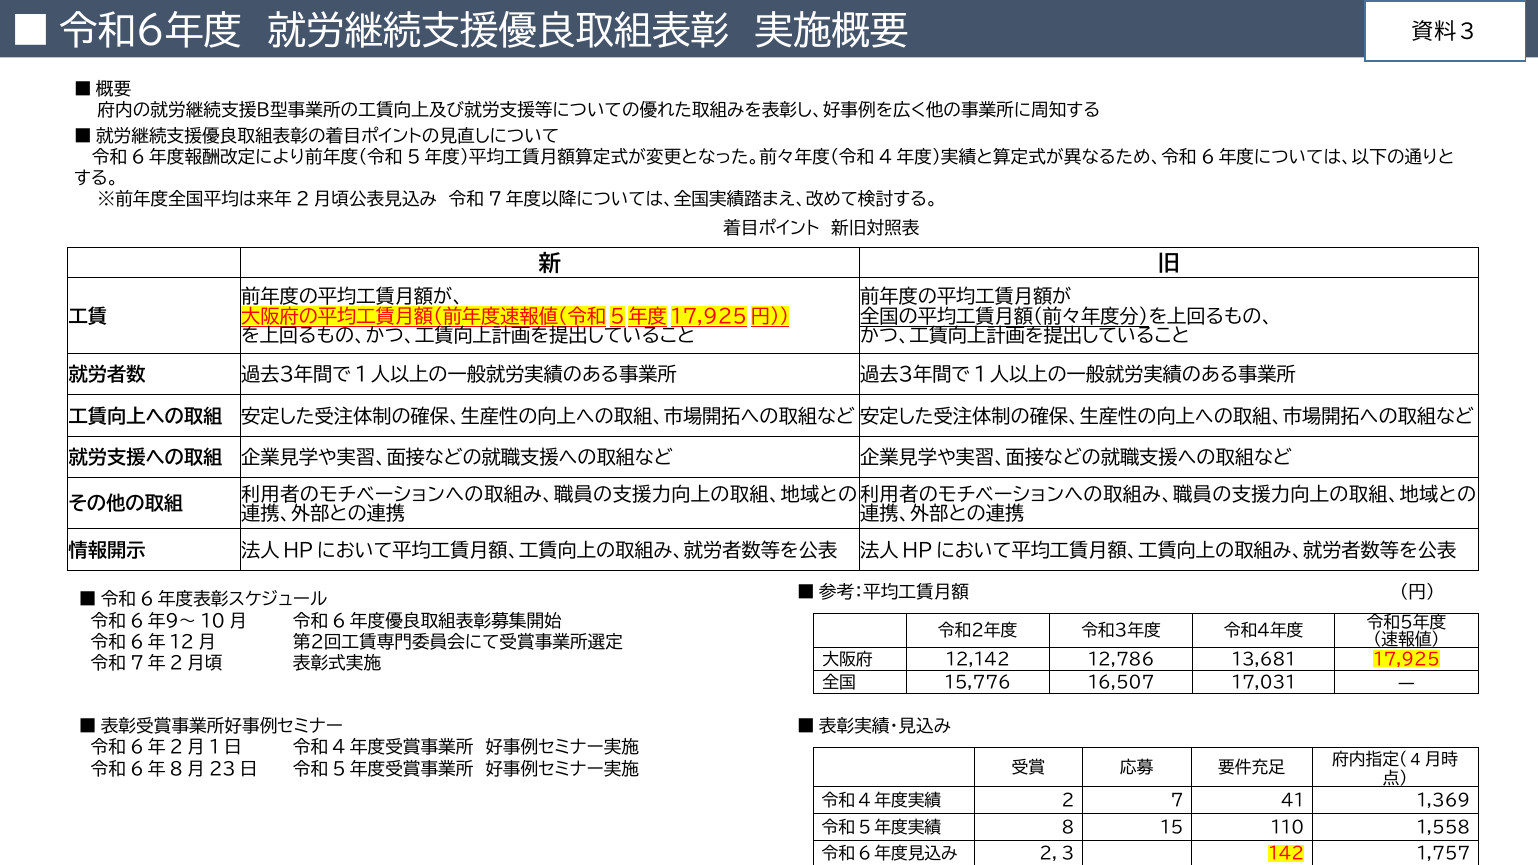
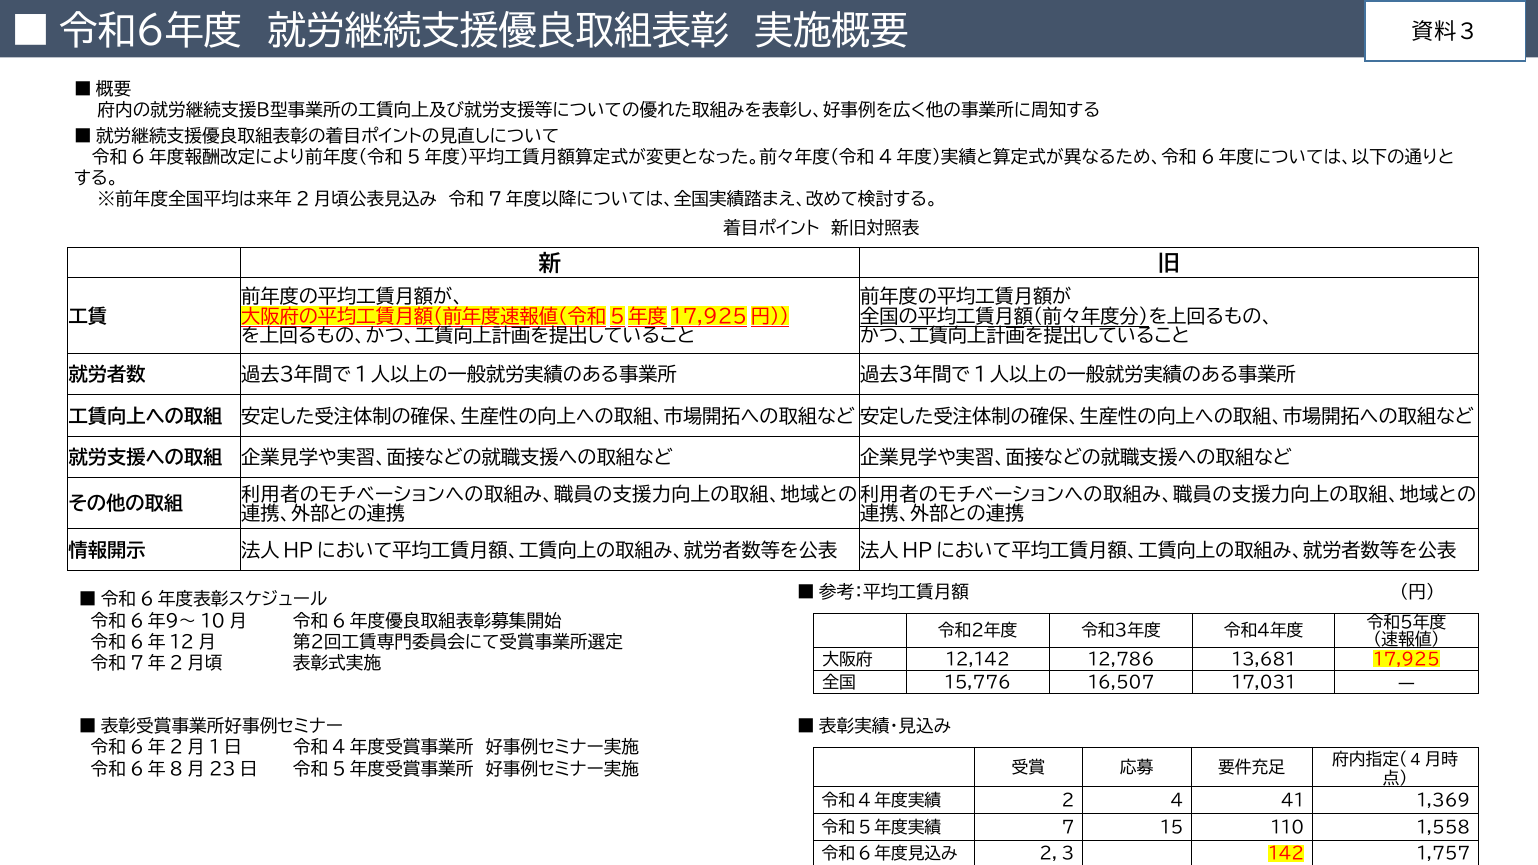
2 7: 7 -> 4
8: 8 -> 7
